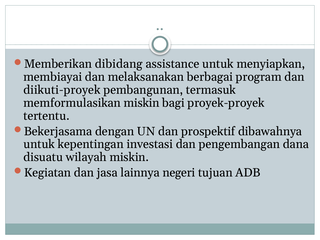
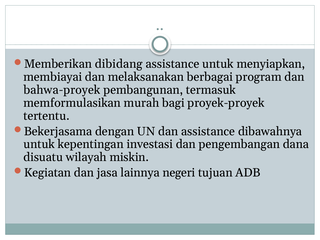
diikuti-proyek: diikuti-proyek -> bahwa-proyek
memformulasikan miskin: miskin -> murah
dan prospektif: prospektif -> assistance
